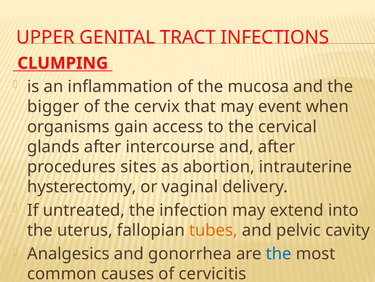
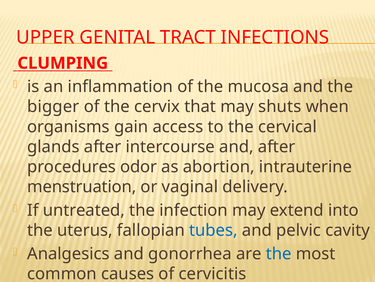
event: event -> shuts
sites: sites -> odor
hysterectomy: hysterectomy -> menstruation
tubes colour: orange -> blue
